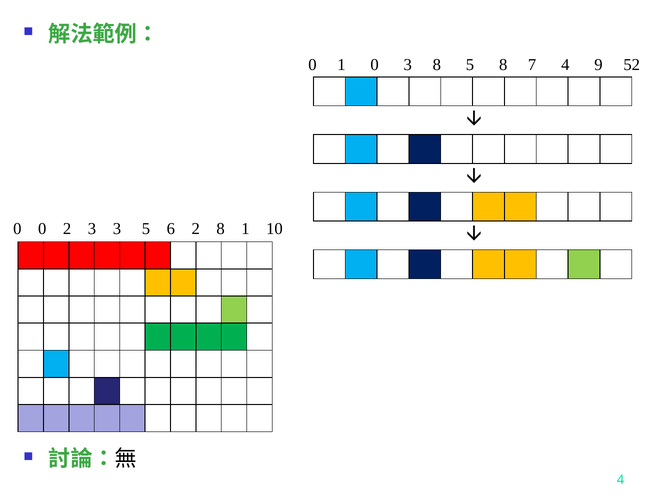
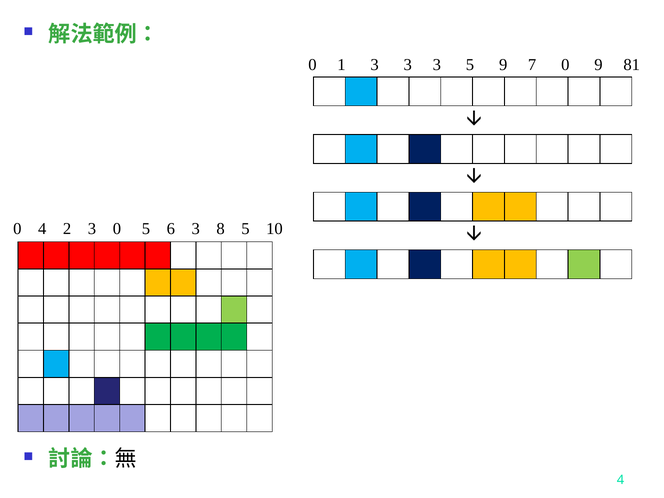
1 0: 0 -> 3
8 at (437, 65): 8 -> 3
5 8: 8 -> 9
7 4: 4 -> 0
52: 52 -> 81
0 0: 0 -> 4
3 3: 3 -> 0
6 2: 2 -> 3
8 1: 1 -> 5
